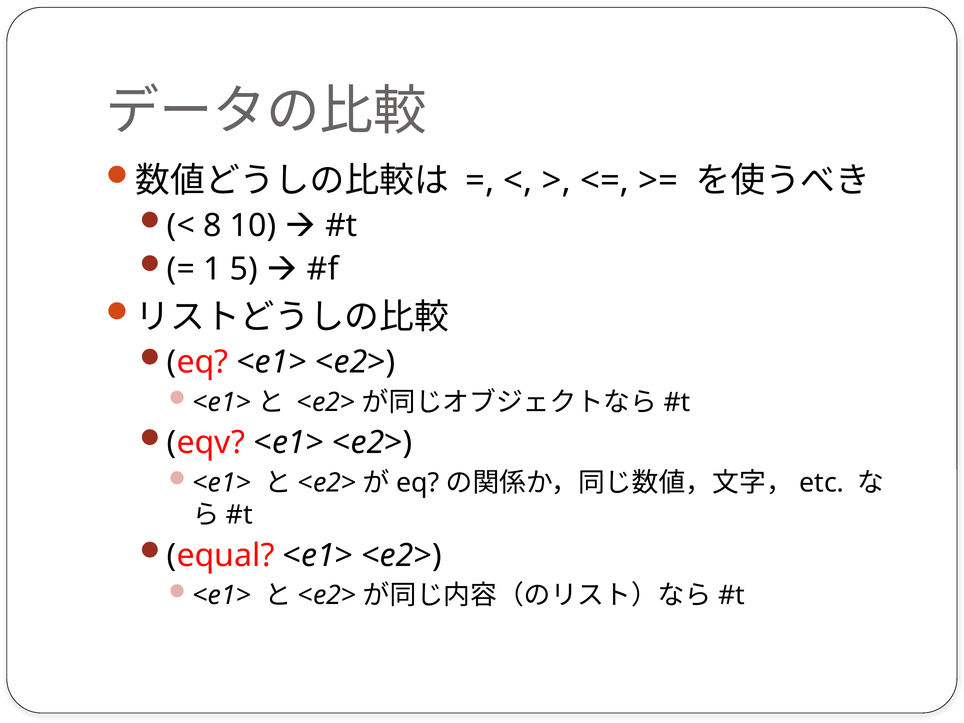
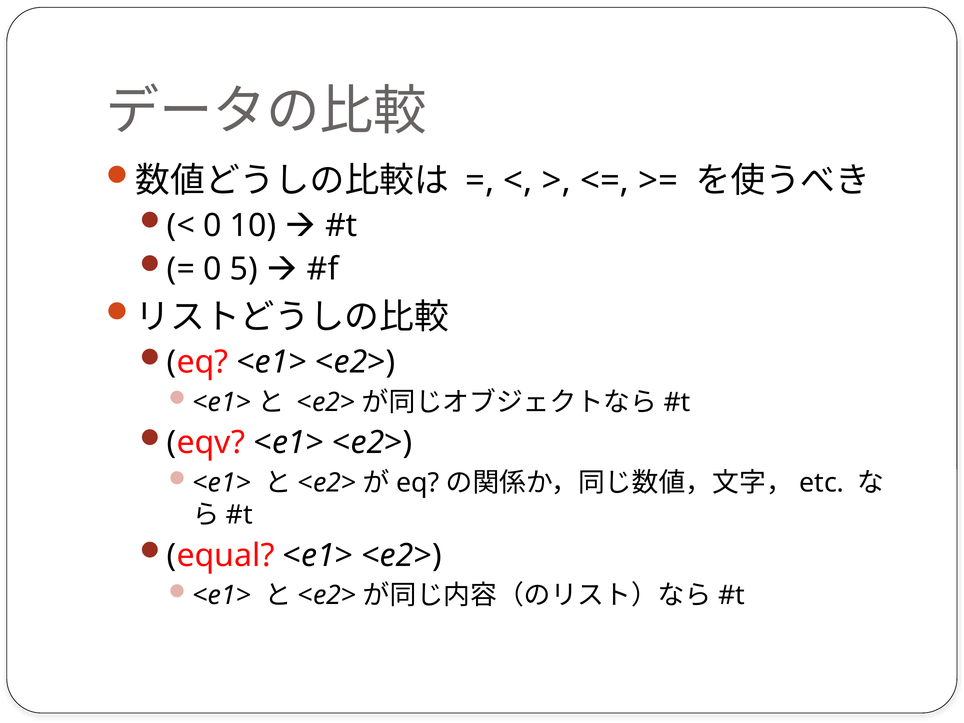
8 at (212, 226): 8 -> 0
1 at (212, 269): 1 -> 0
